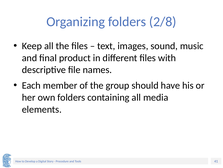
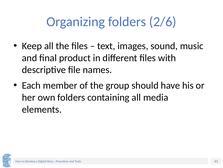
2/8: 2/8 -> 2/6
